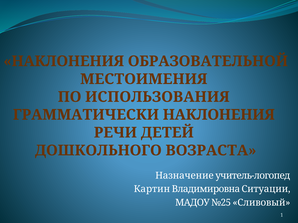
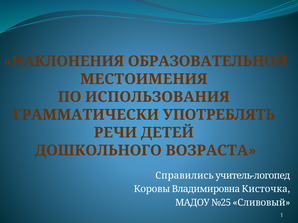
ГРАММАТИЧЕСКИ НАКЛОНЕНИЯ: НАКЛОНЕНИЯ -> УПОТРЕБЛЯТЬ
Назначение: Назначение -> Справились
Картин: Картин -> Коровы
Ситуации: Ситуации -> Кисточка
